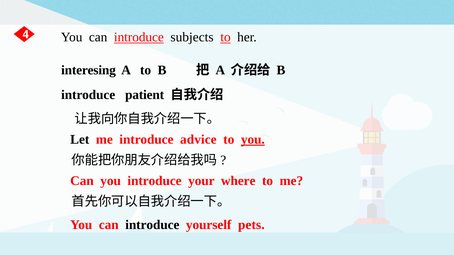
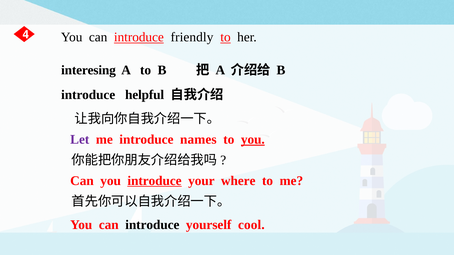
subjects: subjects -> friendly
patient: patient -> helpful
Let colour: black -> purple
advice: advice -> names
introduce at (155, 181) underline: none -> present
pets: pets -> cool
